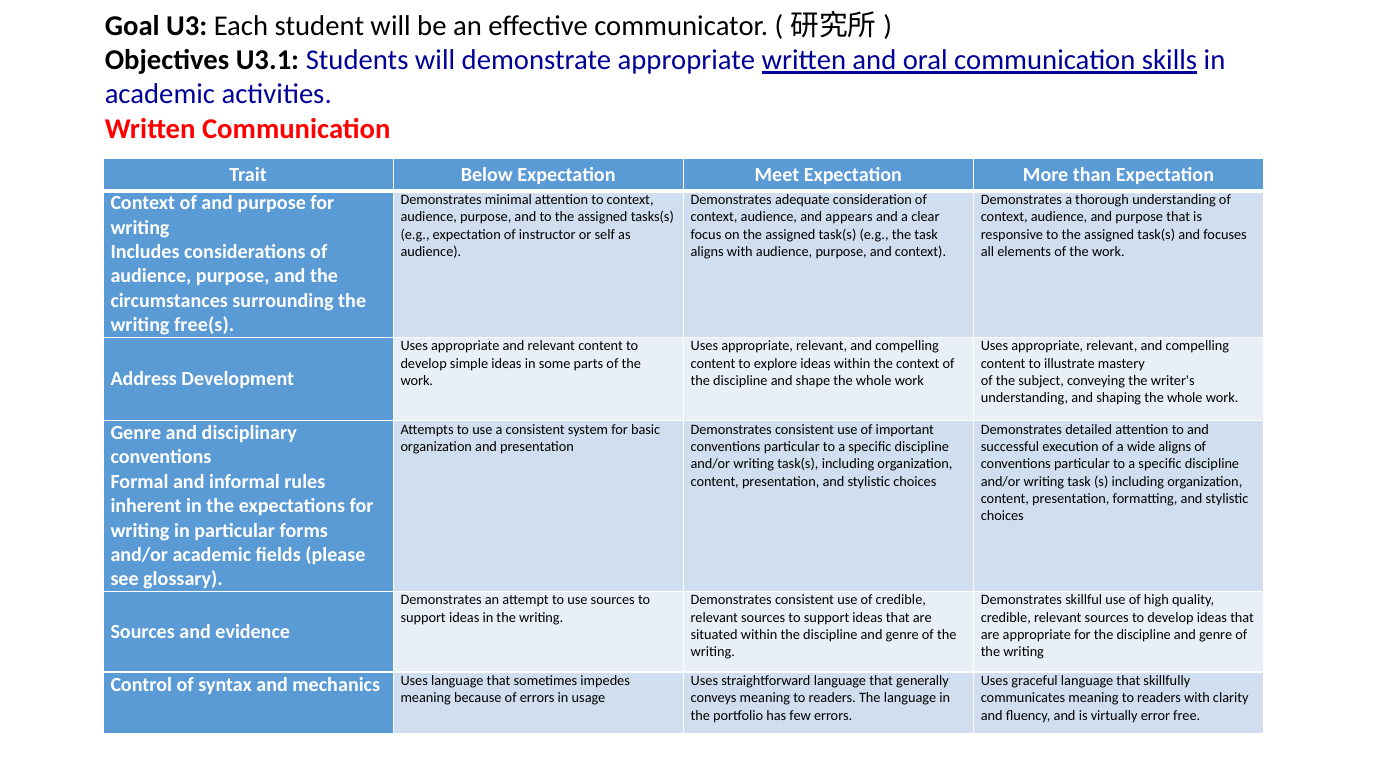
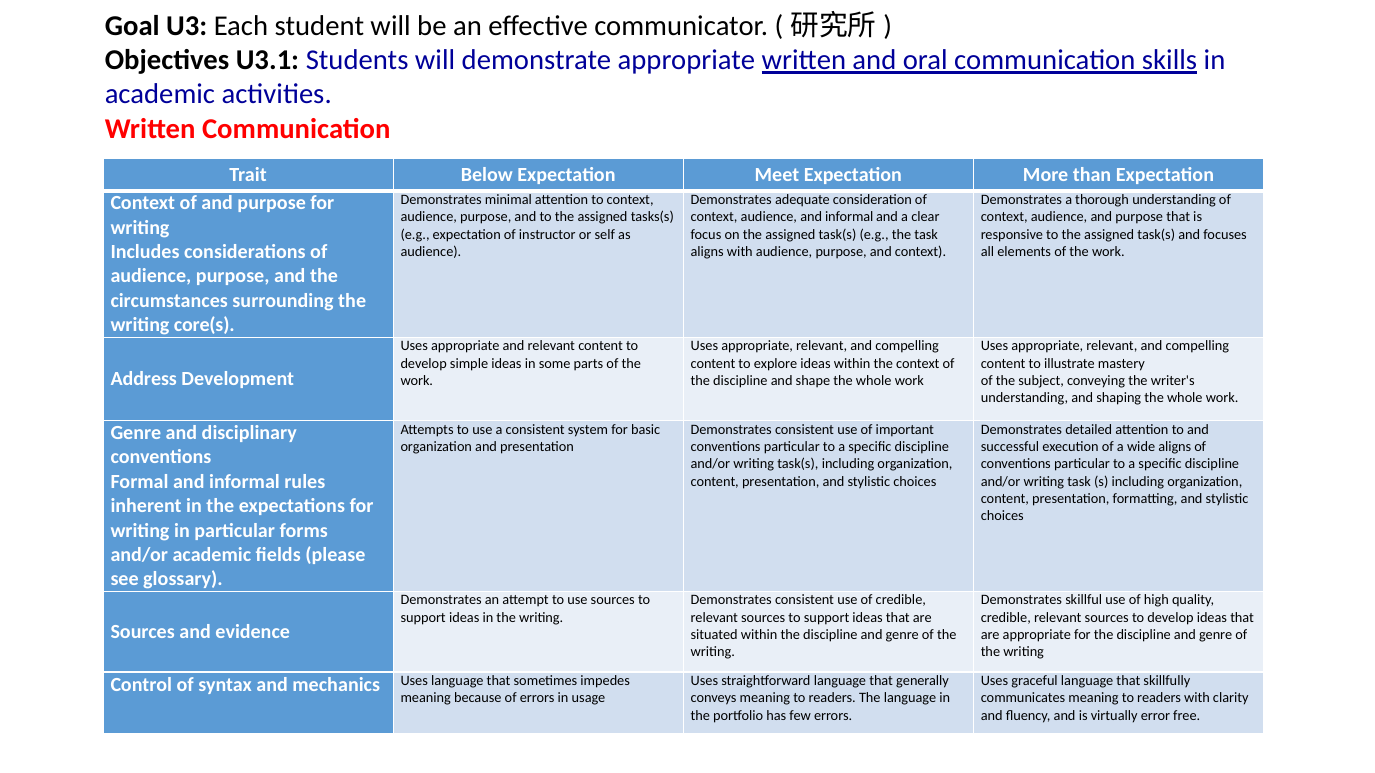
audience and appears: appears -> informal
free(s: free(s -> core(s
